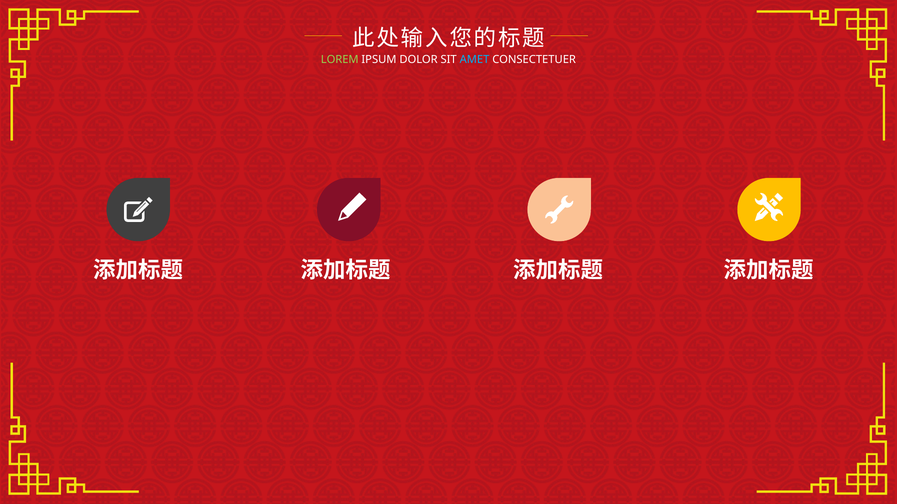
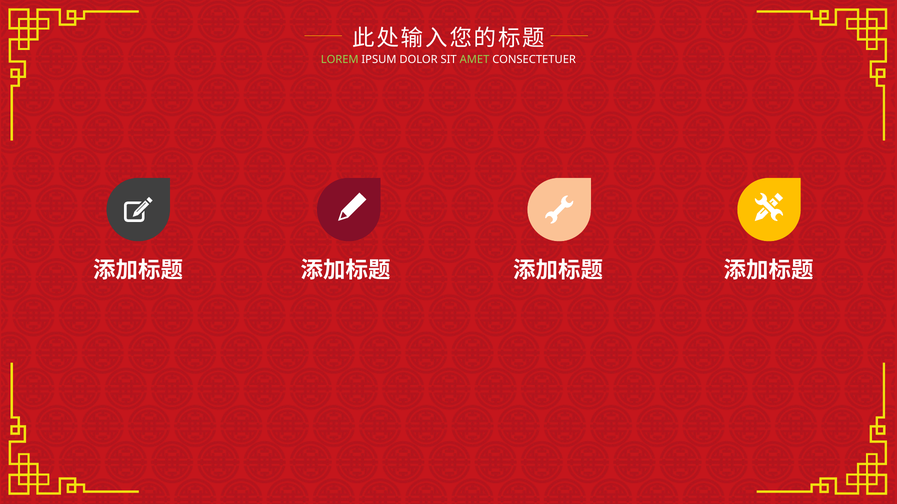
AMET colour: light blue -> light green
